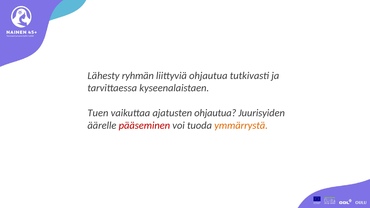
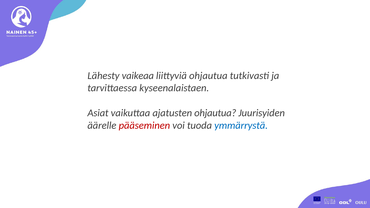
ryhmän: ryhmän -> vaikeaa
Tuen: Tuen -> Asiat
ymmärrystä colour: orange -> blue
